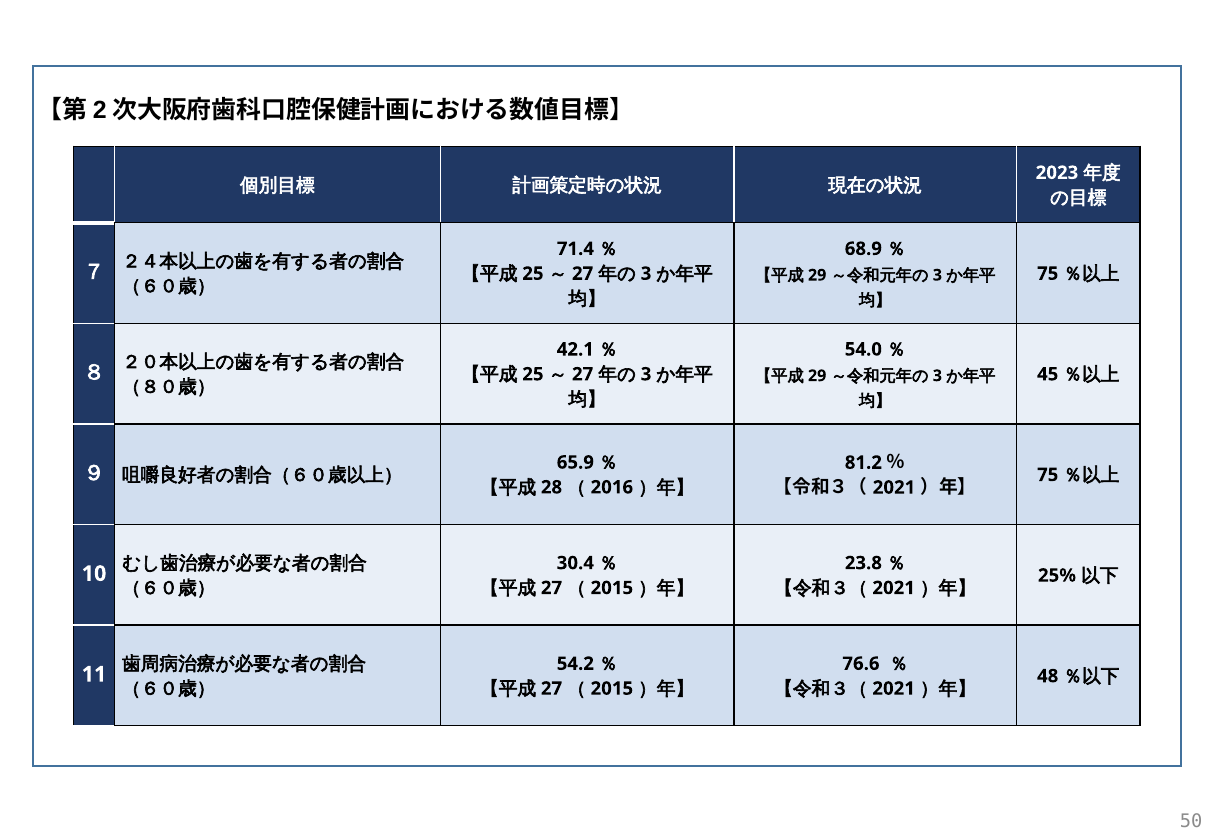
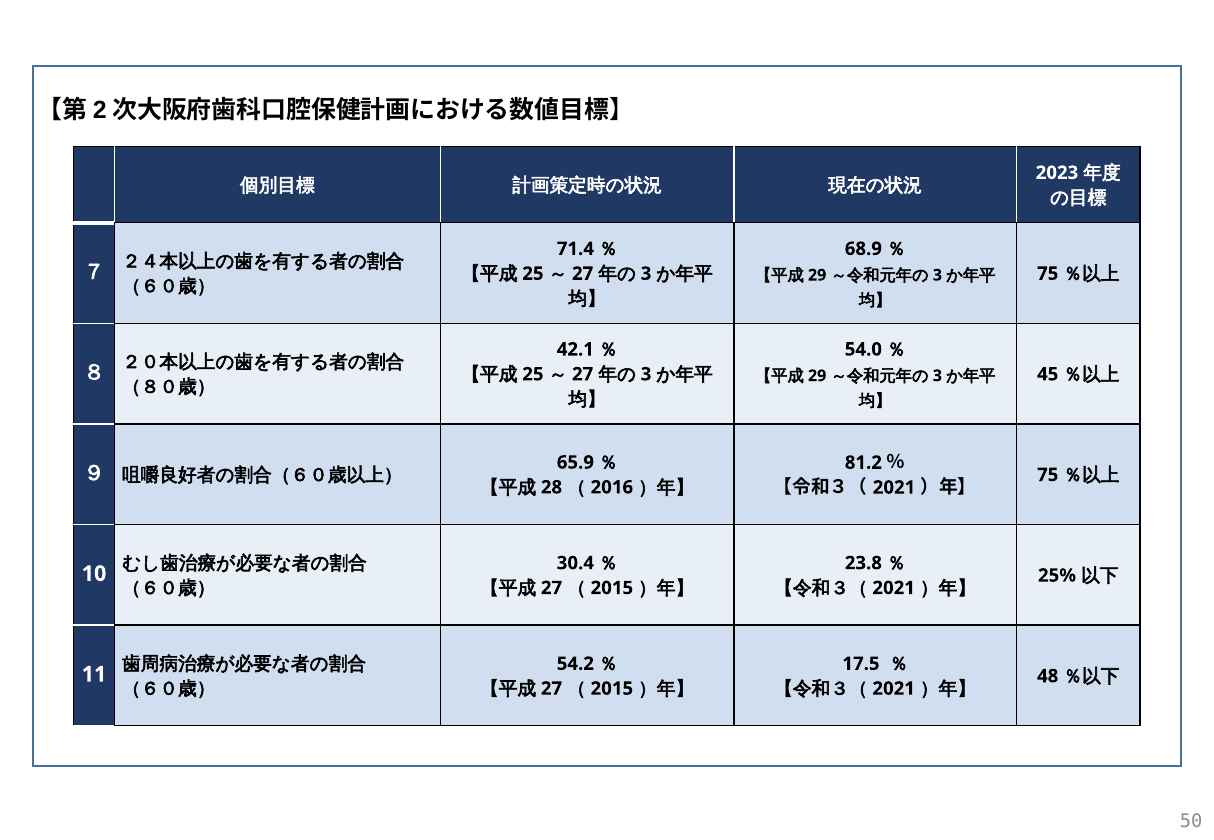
76.6: 76.6 -> 17.5
